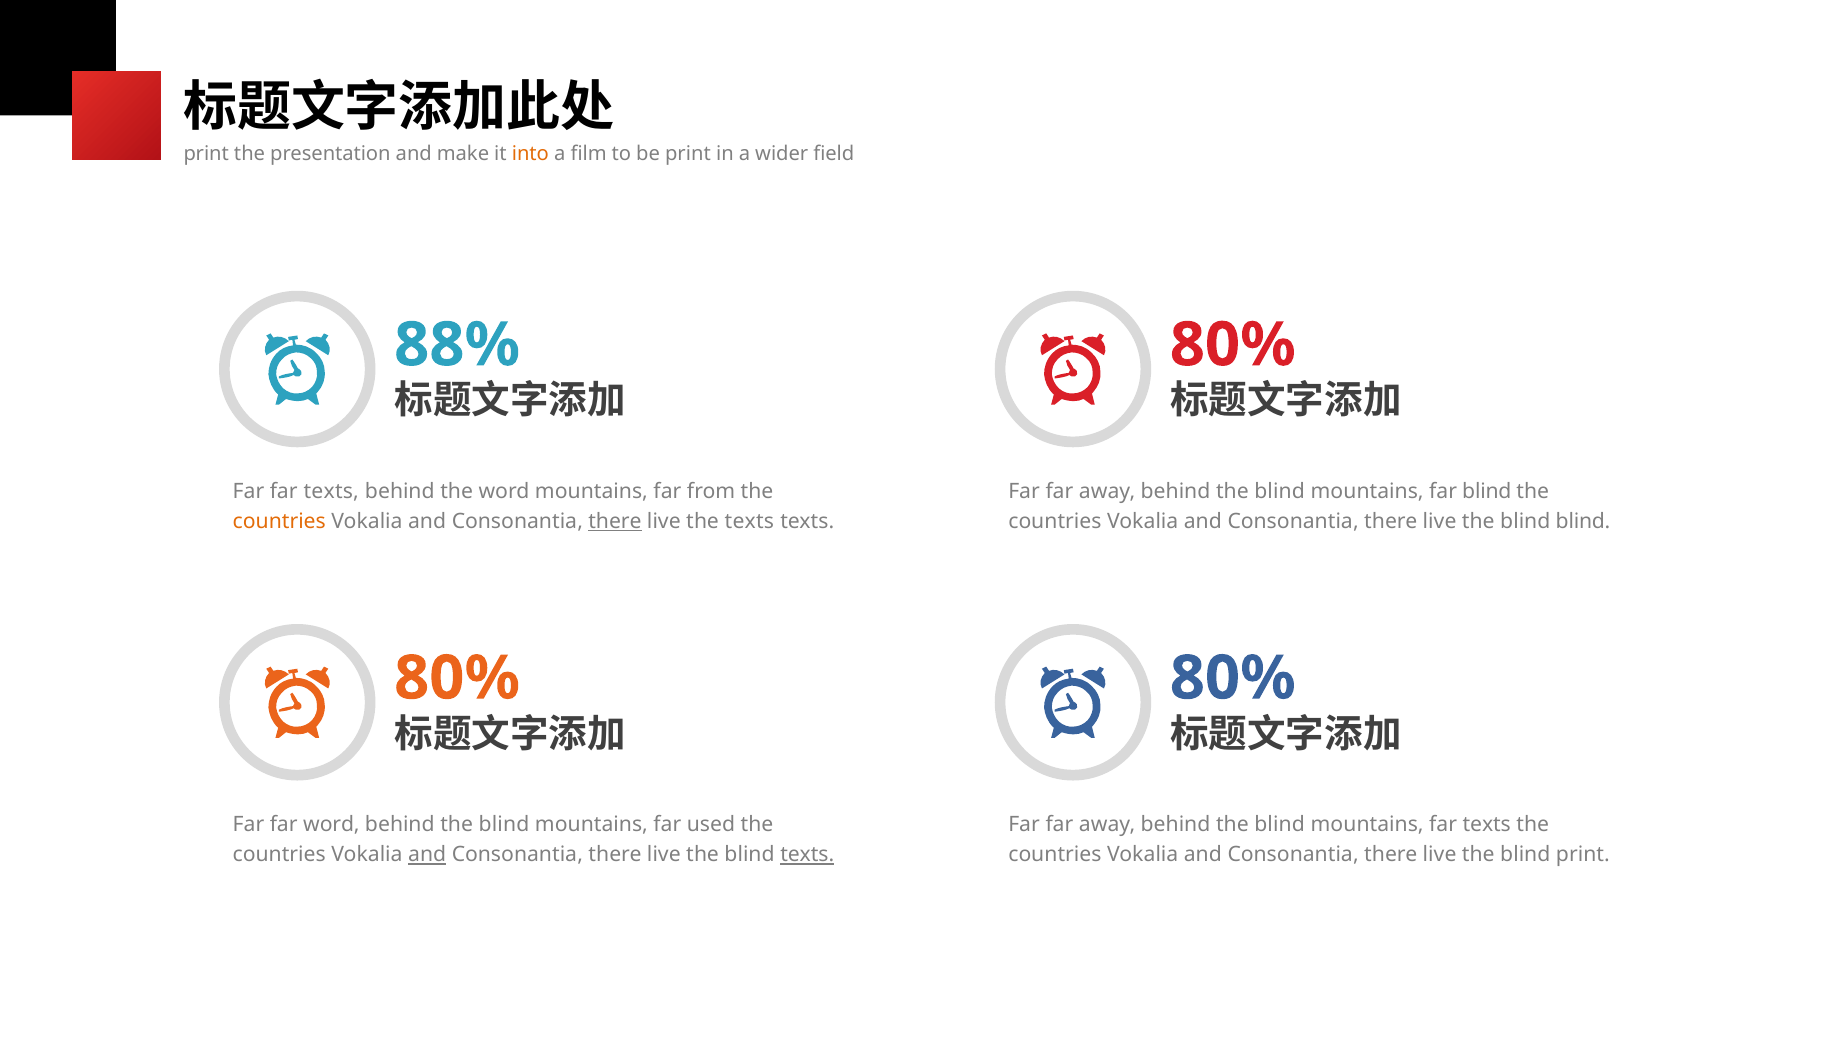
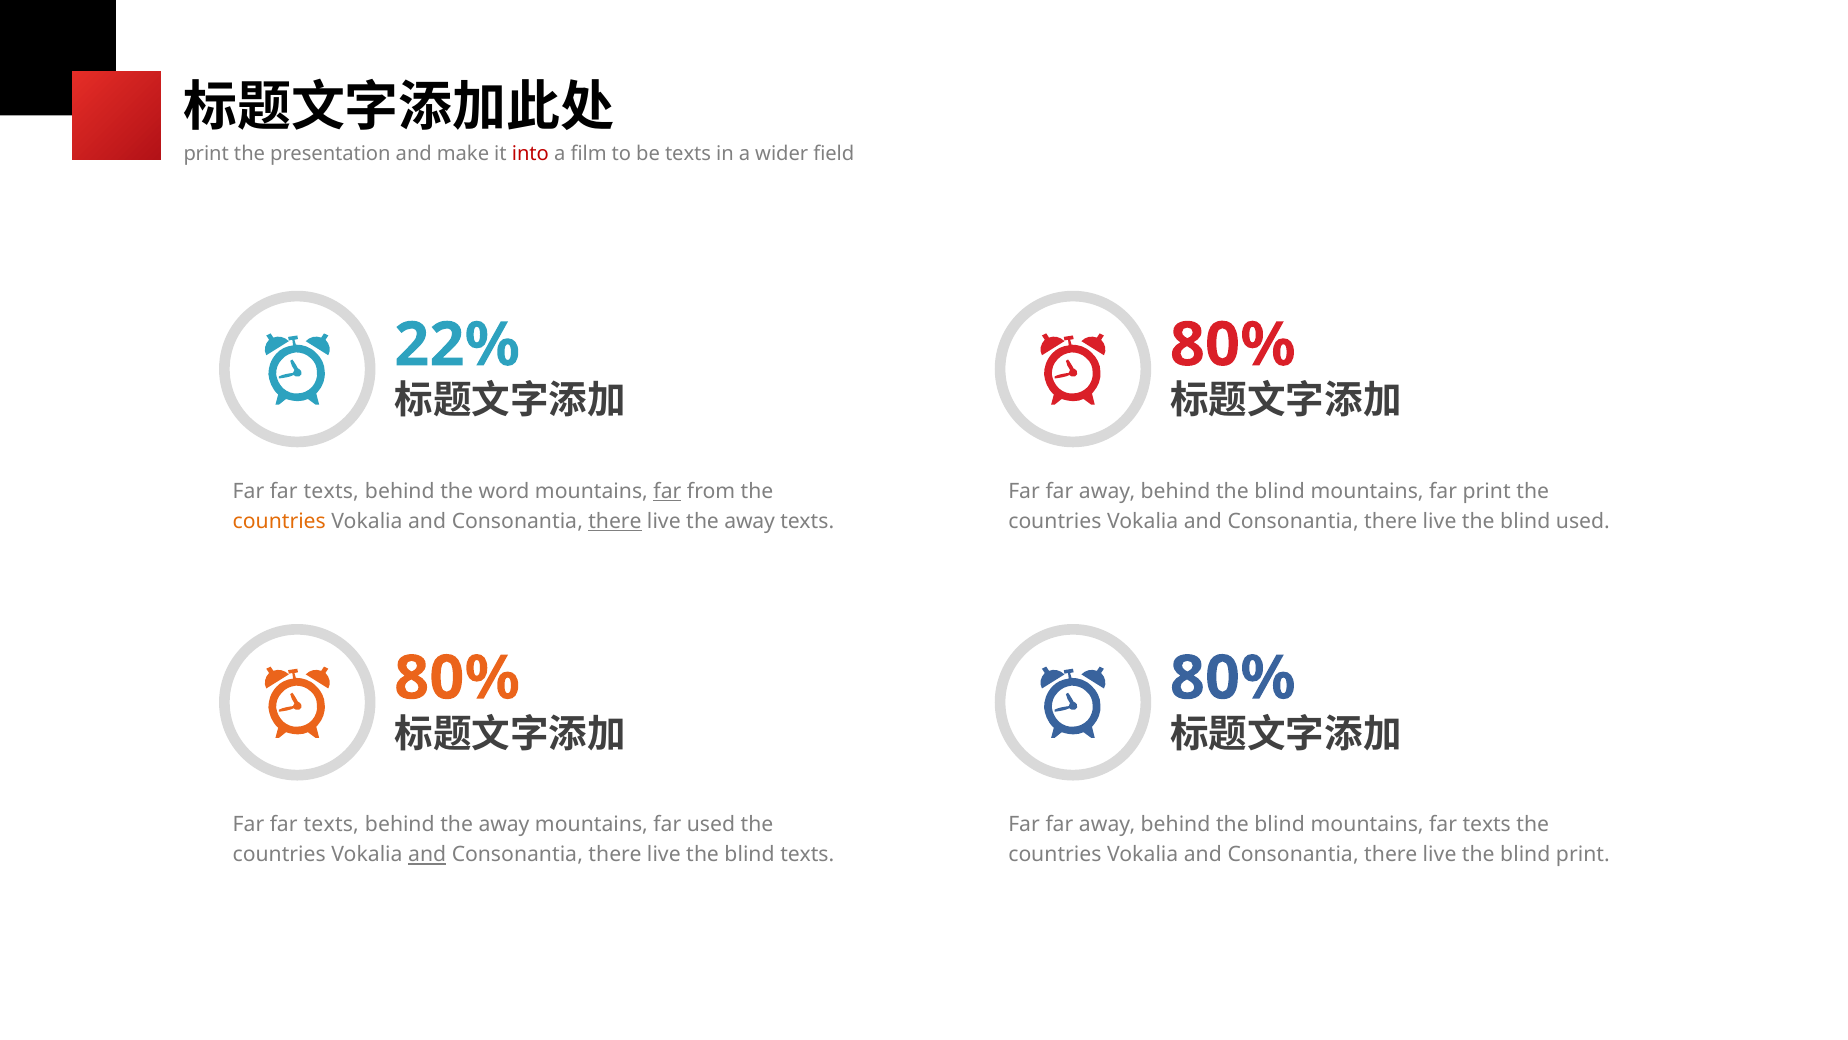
into colour: orange -> red
be print: print -> texts
88%: 88% -> 22%
far at (667, 491) underline: none -> present
far blind: blind -> print
live the texts: texts -> away
blind blind: blind -> used
word at (331, 824): word -> texts
blind at (504, 824): blind -> away
texts at (807, 854) underline: present -> none
